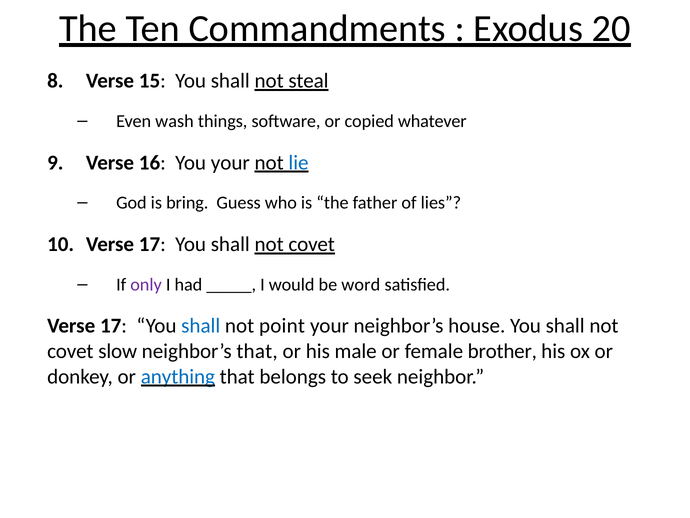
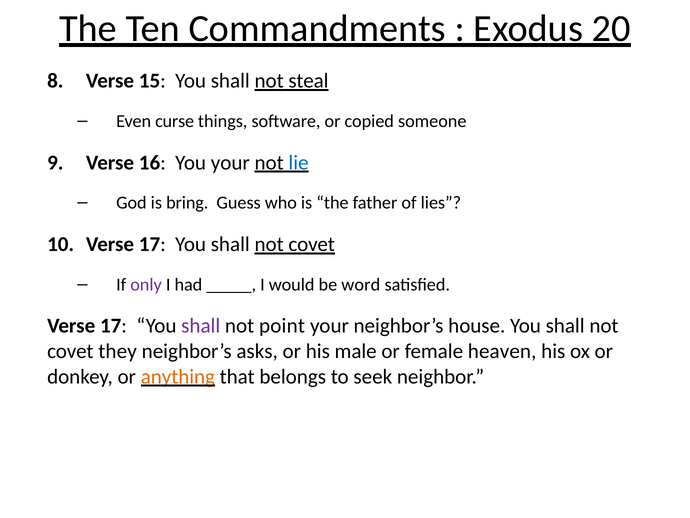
wash: wash -> curse
whatever: whatever -> someone
shall at (201, 326) colour: blue -> purple
slow: slow -> they
neighbor’s that: that -> asks
brother: brother -> heaven
anything colour: blue -> orange
